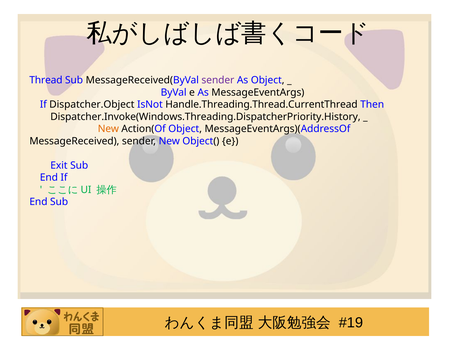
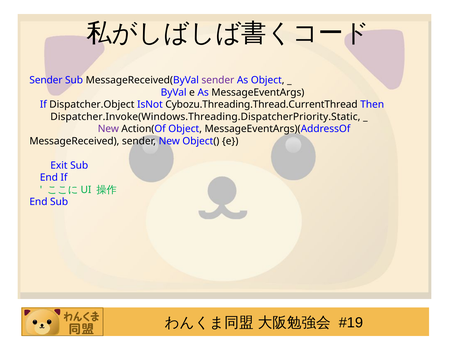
Thread at (46, 80): Thread -> Sender
Handle.Threading.Thread.CurrentThread: Handle.Threading.Thread.CurrentThread -> Cybozu.Threading.Thread.CurrentThread
Dispatcher.Invoke(Windows.Threading.DispatcherPriority.History: Dispatcher.Invoke(Windows.Threading.DispatcherPriority.History -> Dispatcher.Invoke(Windows.Threading.DispatcherPriority.Static
New at (108, 129) colour: orange -> purple
